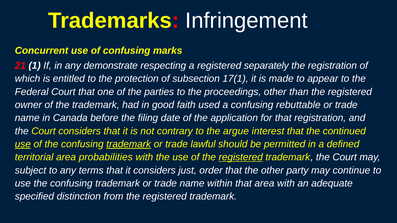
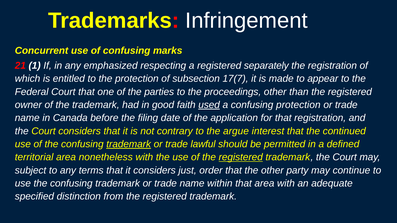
demonstrate: demonstrate -> emphasized
17(1: 17(1 -> 17(7
used underline: none -> present
confusing rebuttable: rebuttable -> protection
use at (23, 144) underline: present -> none
probabilities: probabilities -> nonetheless
